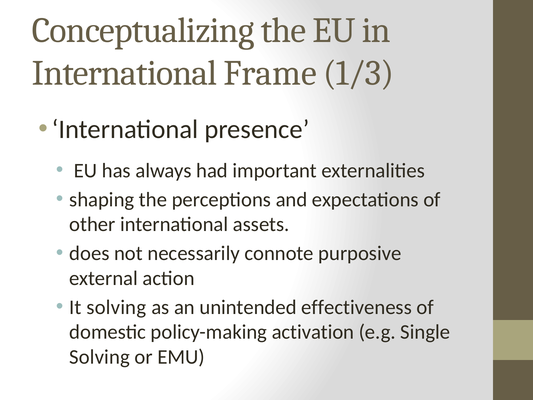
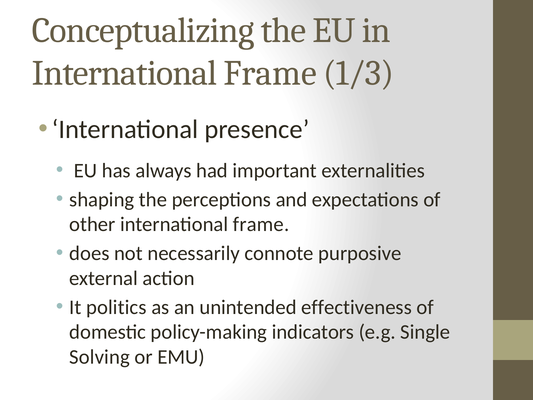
other international assets: assets -> frame
It solving: solving -> politics
activation: activation -> indicators
